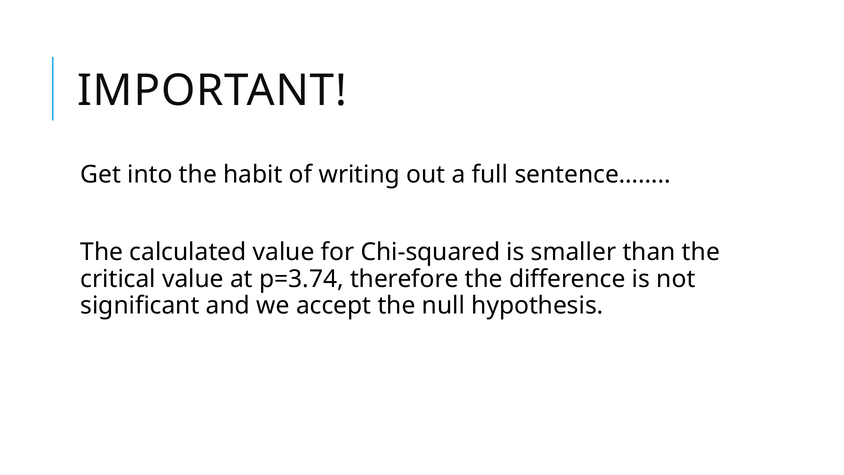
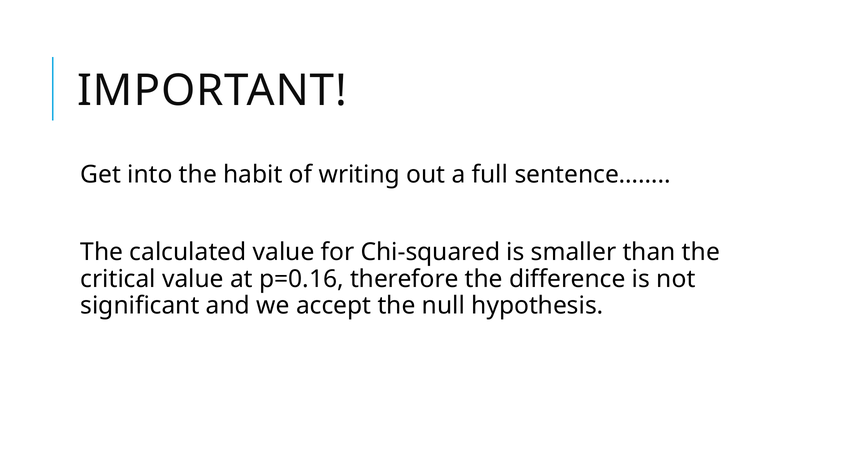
p=3.74: p=3.74 -> p=0.16
